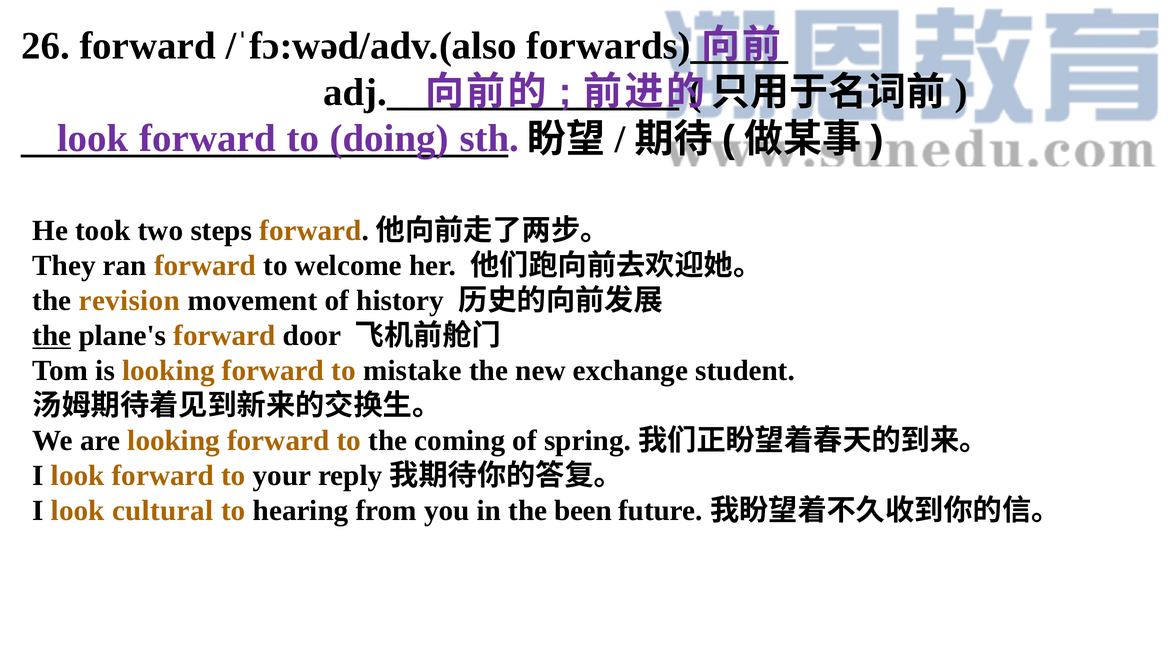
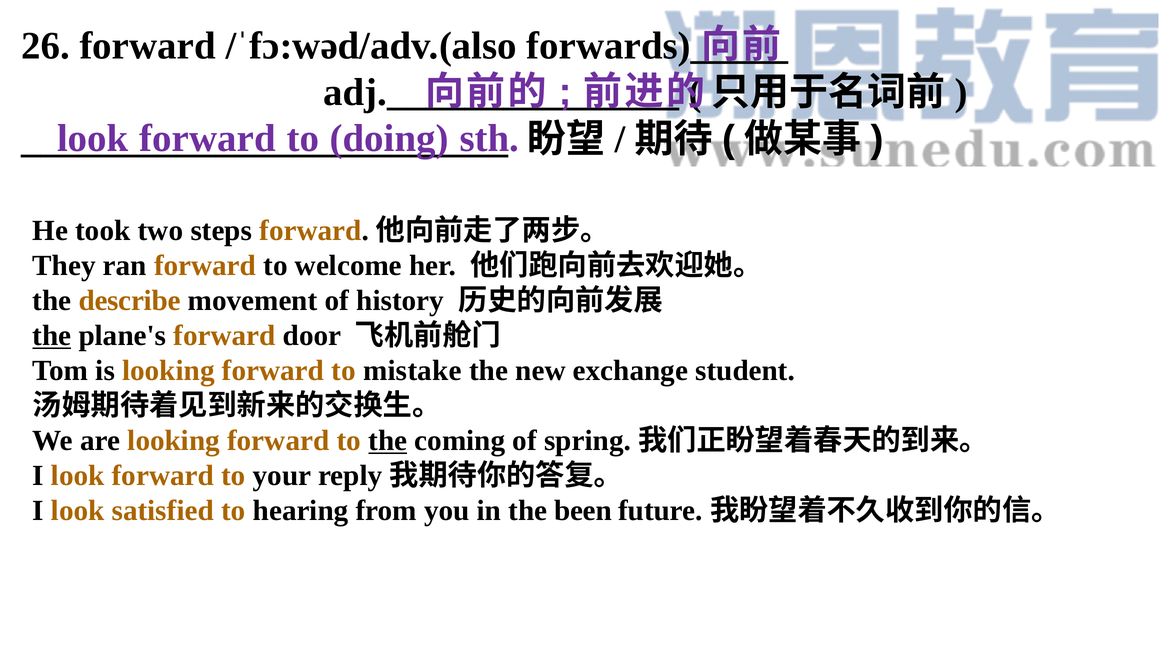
revision: revision -> describe
the at (388, 441) underline: none -> present
cultural: cultural -> satisfied
